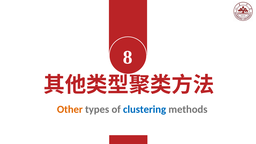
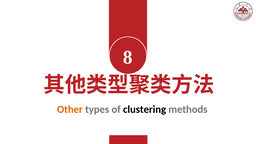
clustering colour: blue -> black
